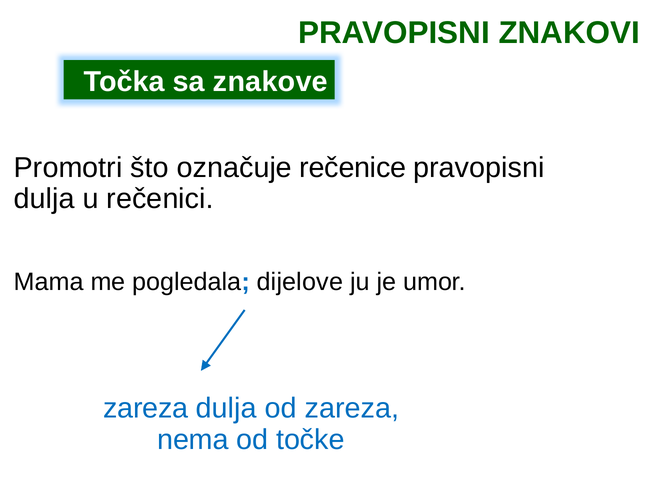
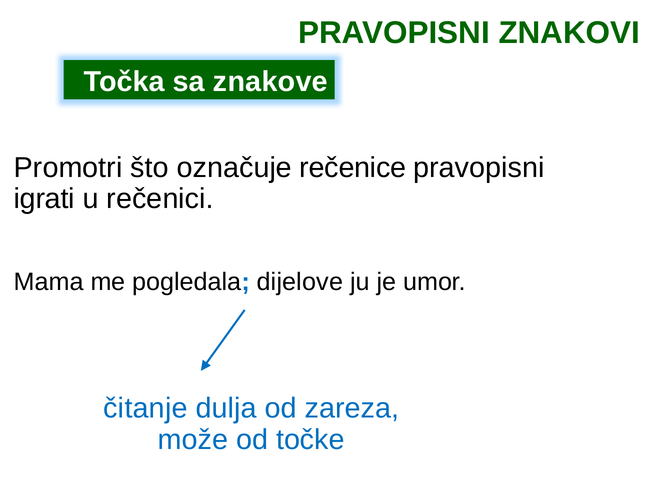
dulja at (44, 199): dulja -> igrati
zareza at (146, 409): zareza -> čitanje
nema: nema -> može
